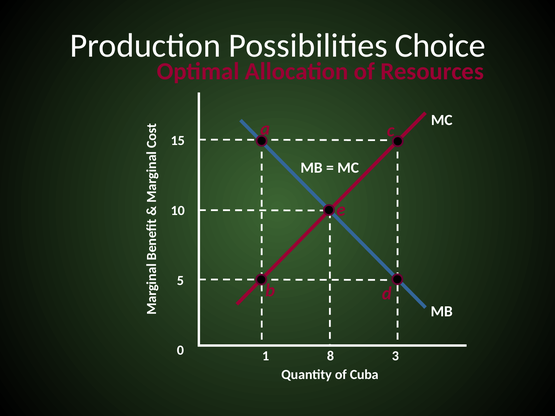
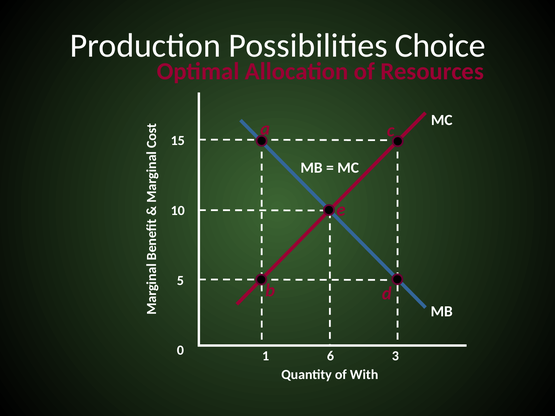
8: 8 -> 6
Cuba: Cuba -> With
